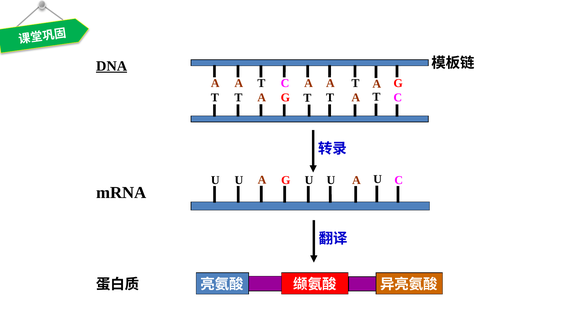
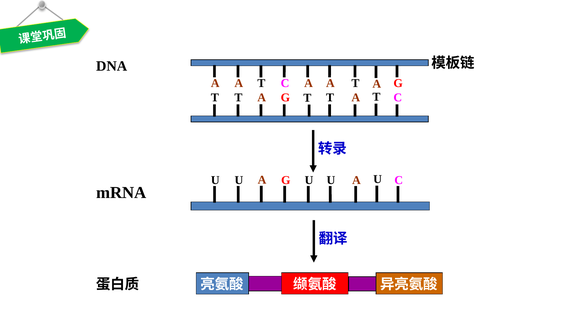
DNA underline: present -> none
